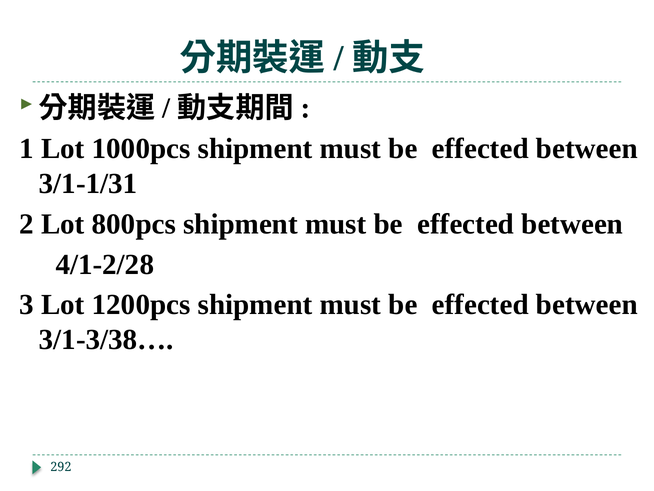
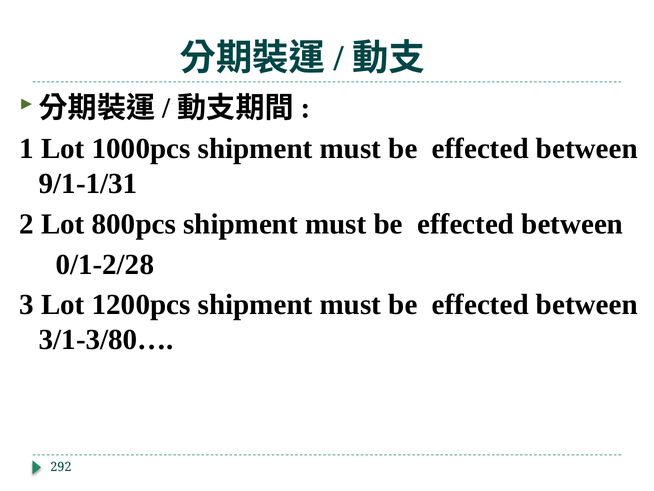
3/1-1/31: 3/1-1/31 -> 9/1-1/31
4/1-2/28: 4/1-2/28 -> 0/1-2/28
3/1-3/38…: 3/1-3/38… -> 3/1-3/80…
